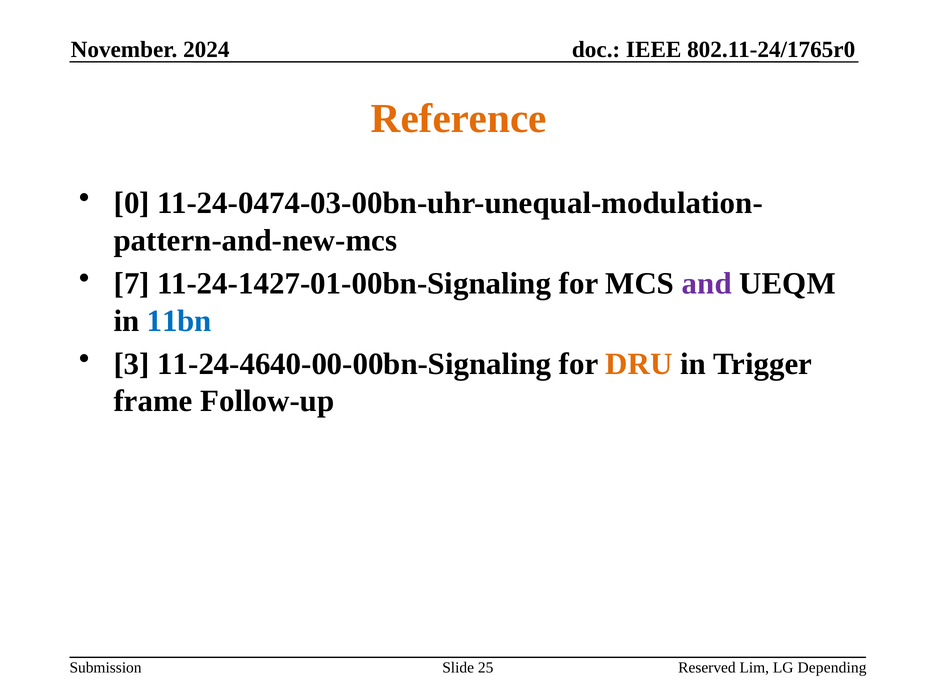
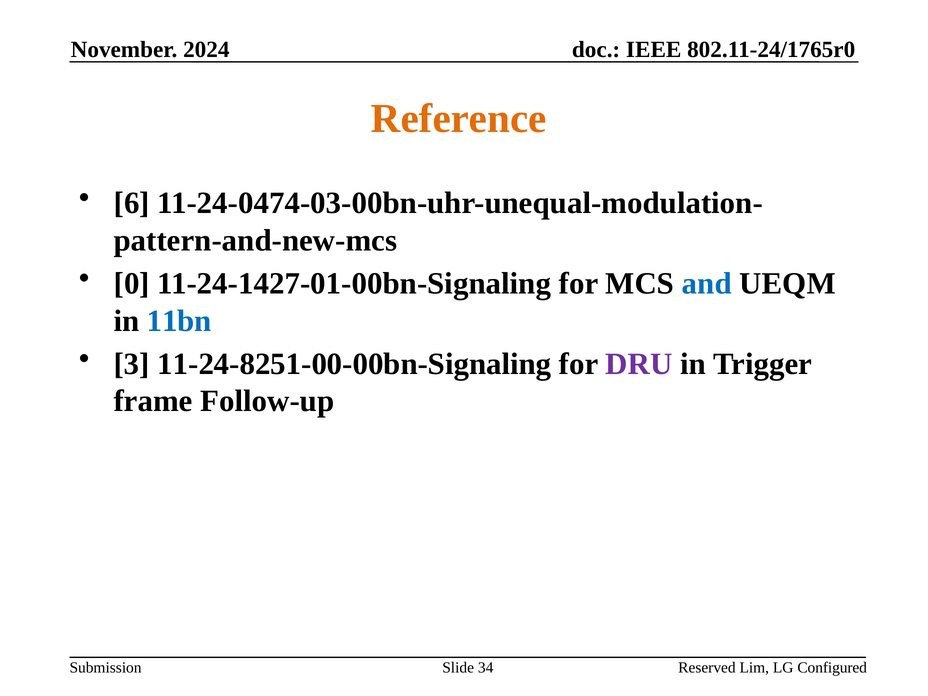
0: 0 -> 6
7: 7 -> 0
and colour: purple -> blue
11-24-4640-00-00bn-Signaling: 11-24-4640-00-00bn-Signaling -> 11-24-8251-00-00bn-Signaling
DRU colour: orange -> purple
25: 25 -> 34
Depending: Depending -> Configured
